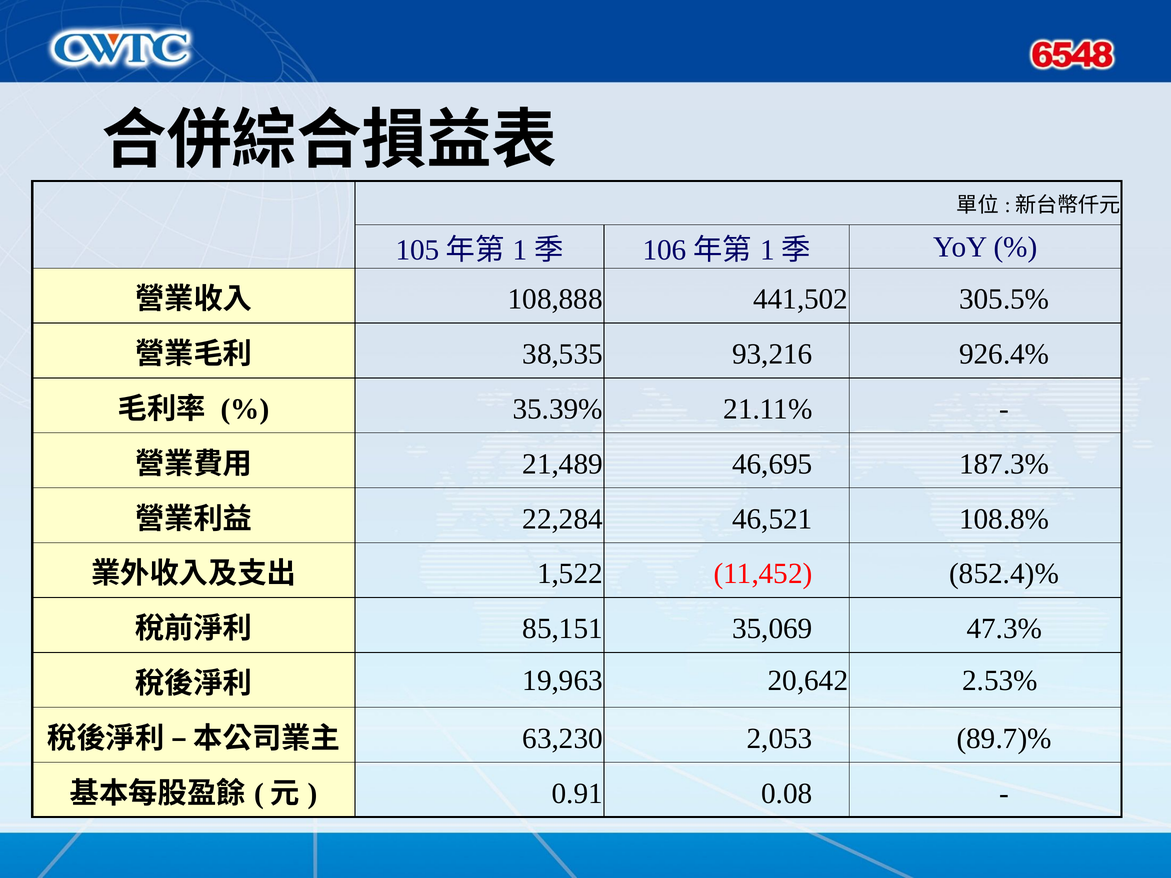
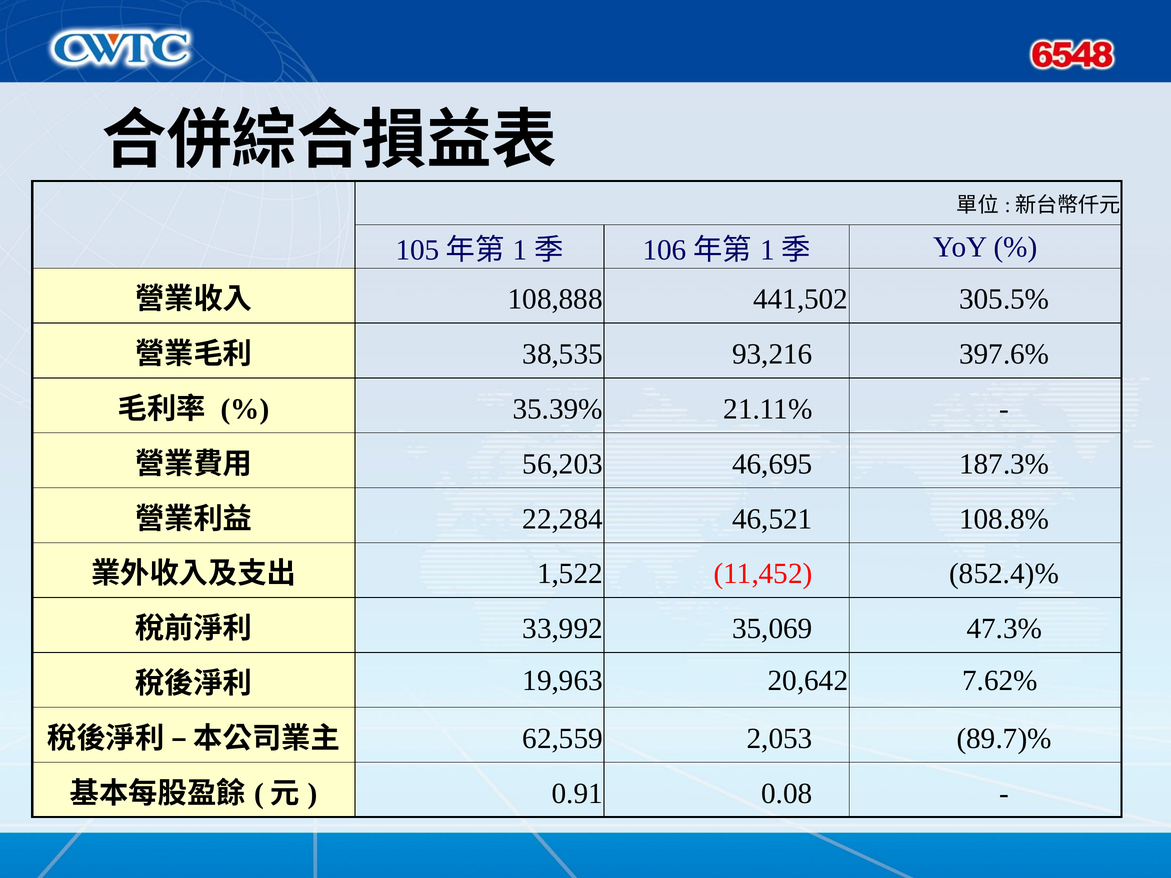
926.4%: 926.4% -> 397.6%
21,489: 21,489 -> 56,203
85,151: 85,151 -> 33,992
2.53%: 2.53% -> 7.62%
63,230: 63,230 -> 62,559
